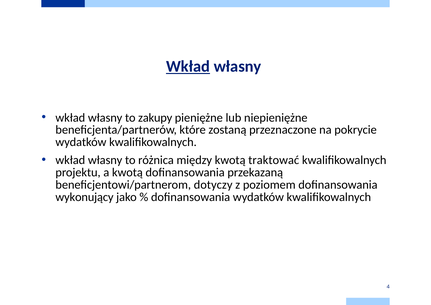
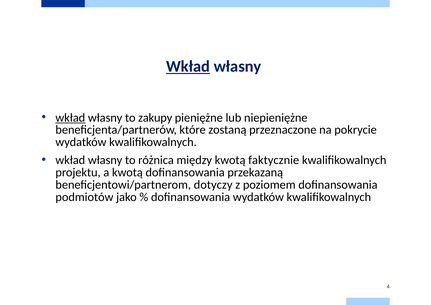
wkład at (70, 118) underline: none -> present
traktować: traktować -> faktycznie
wykonujący: wykonujący -> podmiotów
